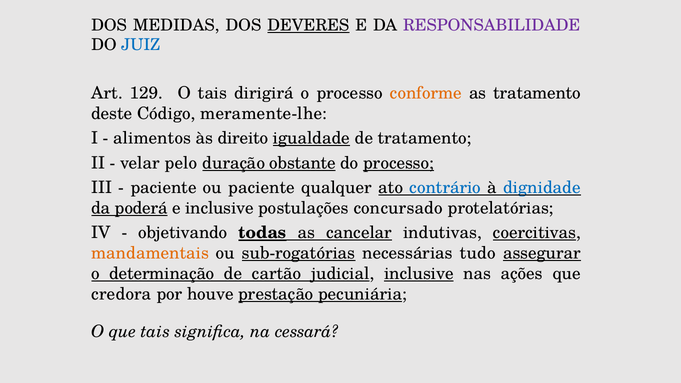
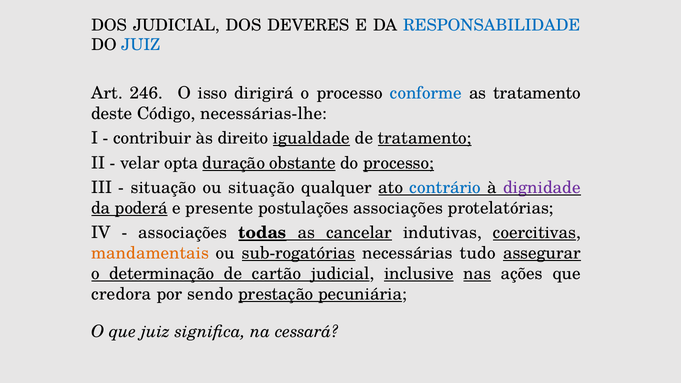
DOS MEDIDAS: MEDIDAS -> JUDICIAL
DEVERES underline: present -> none
RESPONSABILIDADE colour: purple -> blue
129: 129 -> 246
O tais: tais -> isso
conforme colour: orange -> blue
meramente-lhe: meramente-lhe -> necessárias-lhe
alimentos: alimentos -> contribuir
tratamento at (425, 138) underline: none -> present
pelo: pelo -> opta
paciente at (164, 188): paciente -> situação
ou paciente: paciente -> situação
dignidade colour: blue -> purple
e inclusive: inclusive -> presente
postulações concursado: concursado -> associações
objetivando at (183, 233): objetivando -> associações
nas underline: none -> present
houve: houve -> sendo
que tais: tais -> juiz
